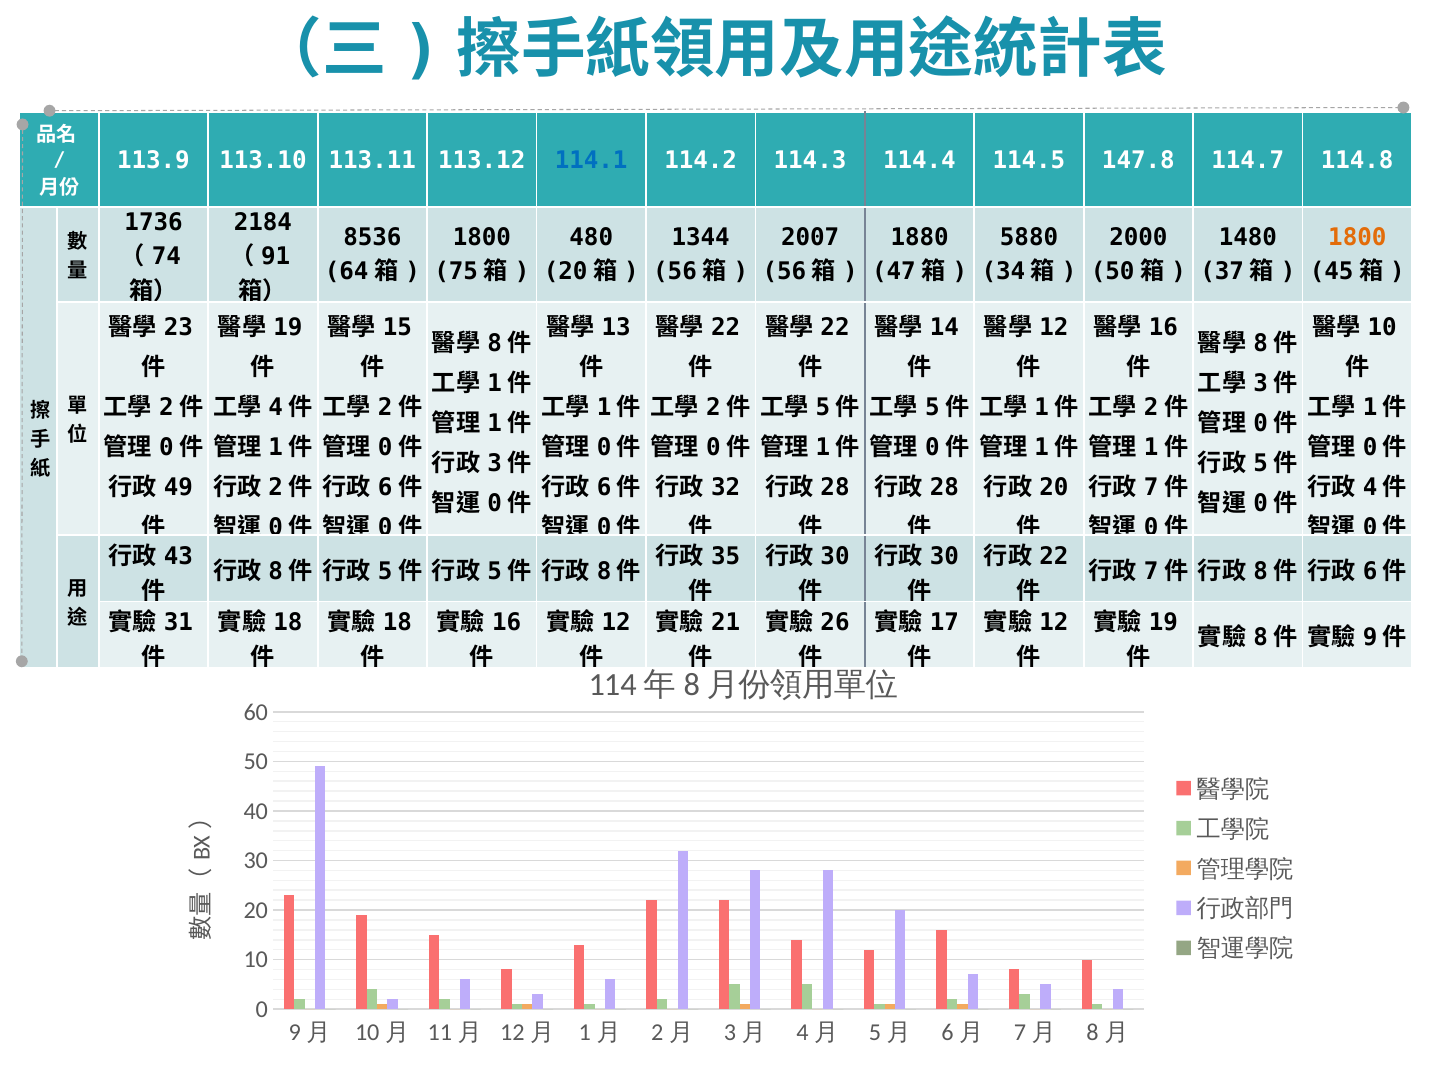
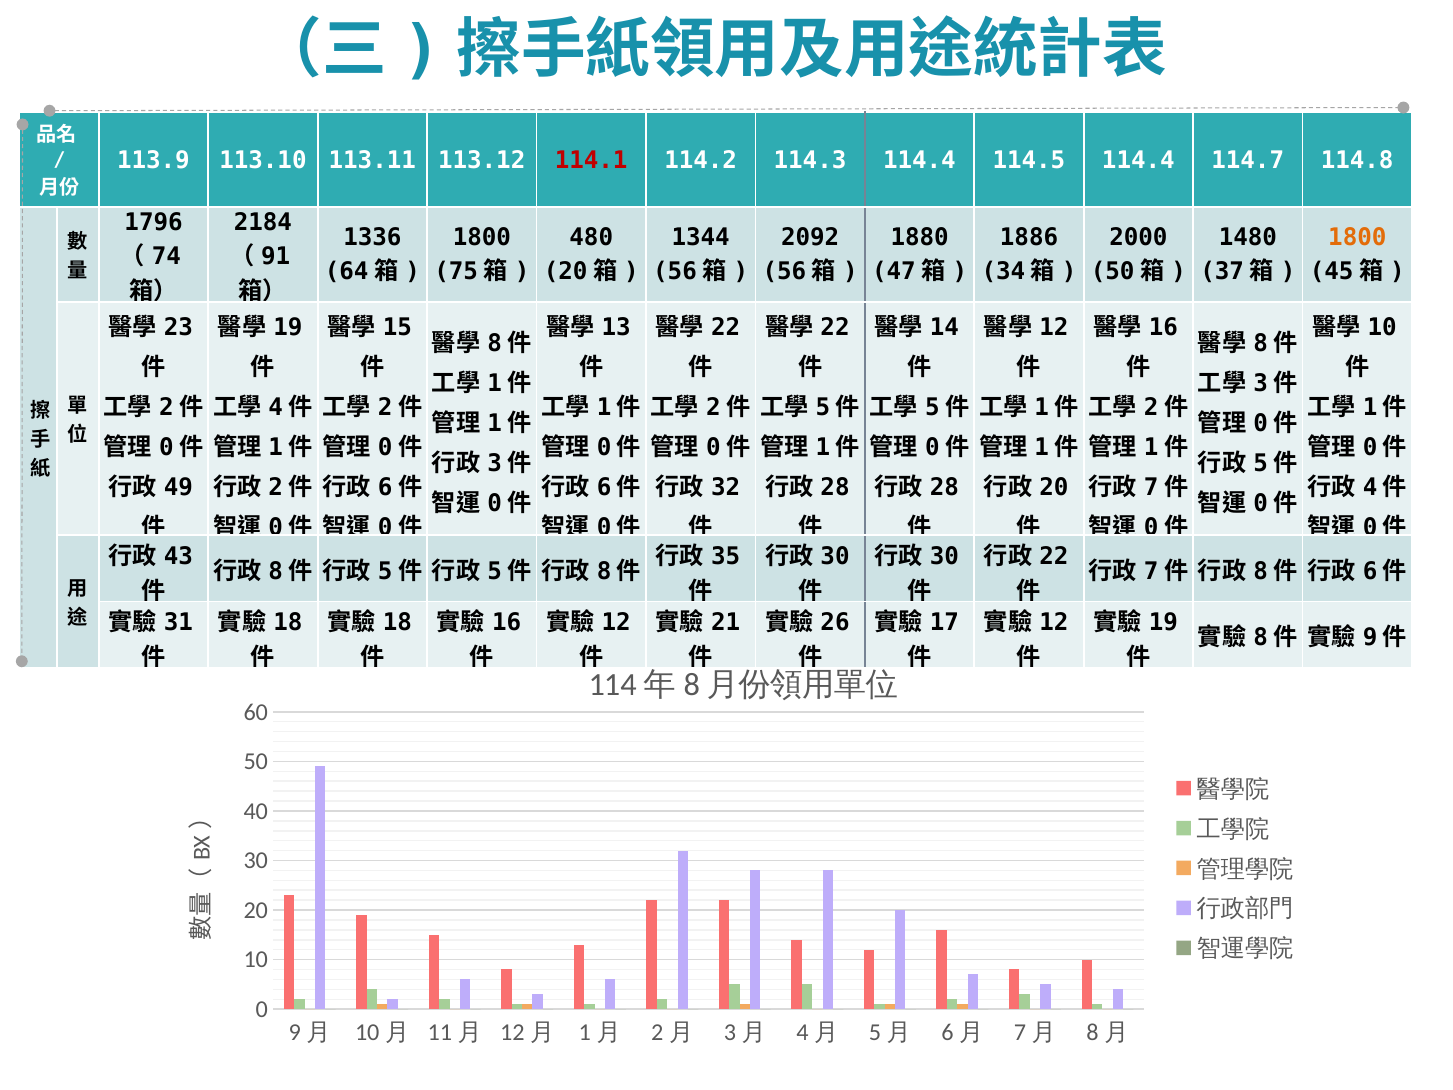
114.1 colour: blue -> red
114.5 147.8: 147.8 -> 114.4
1736: 1736 -> 1796
8536: 8536 -> 1336
2007: 2007 -> 2092
5880: 5880 -> 1886
